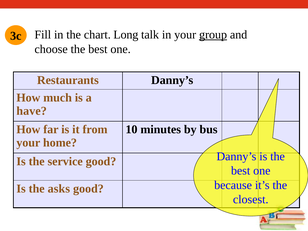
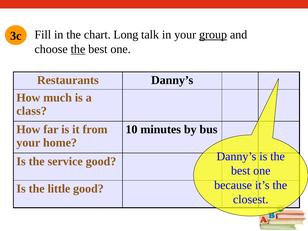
the at (78, 49) underline: none -> present
have: have -> class
asks: asks -> little
